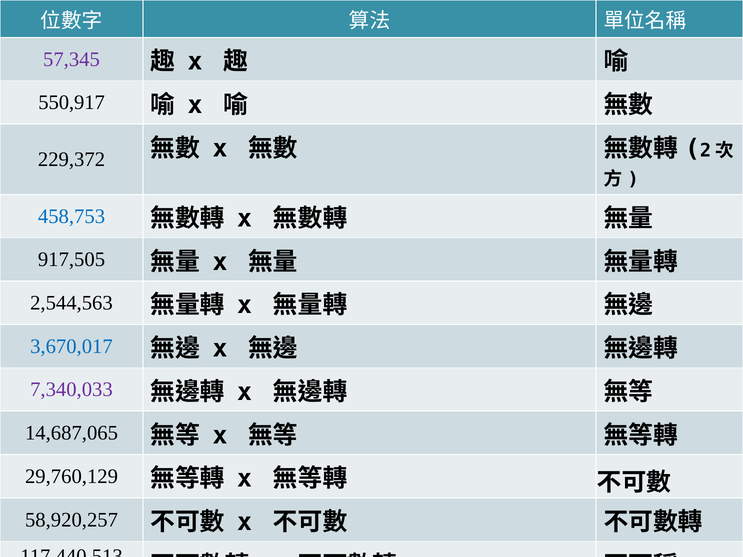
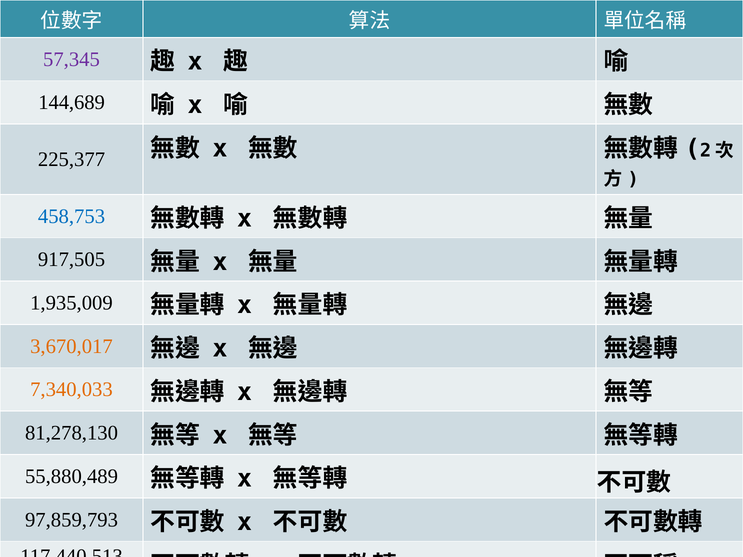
550,917: 550,917 -> 144,689
229,372: 229,372 -> 225,377
2,544,563: 2,544,563 -> 1,935,009
3,670,017 colour: blue -> orange
7,340,033 colour: purple -> orange
14,687,065: 14,687,065 -> 81,278,130
29,760,129: 29,760,129 -> 55,880,489
58,920,257: 58,920,257 -> 97,859,793
